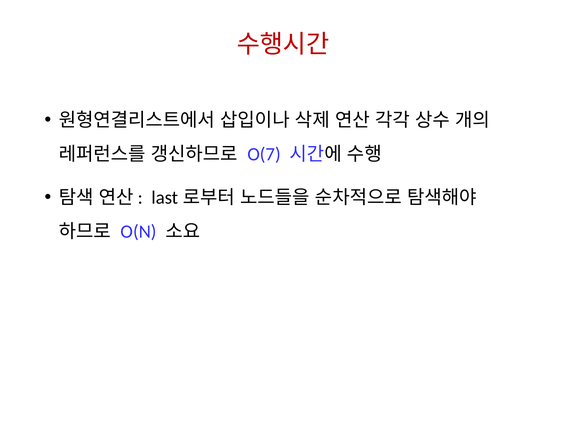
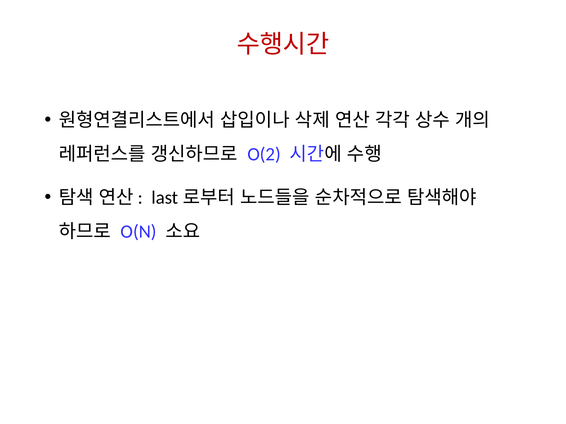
O(7: O(7 -> O(2
